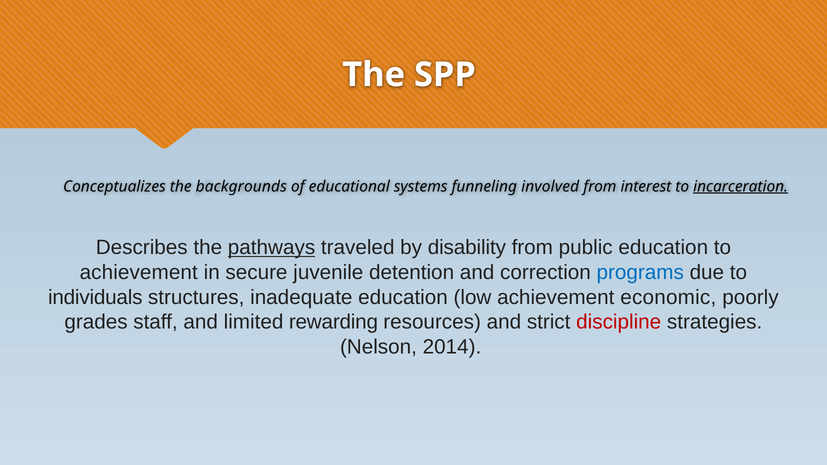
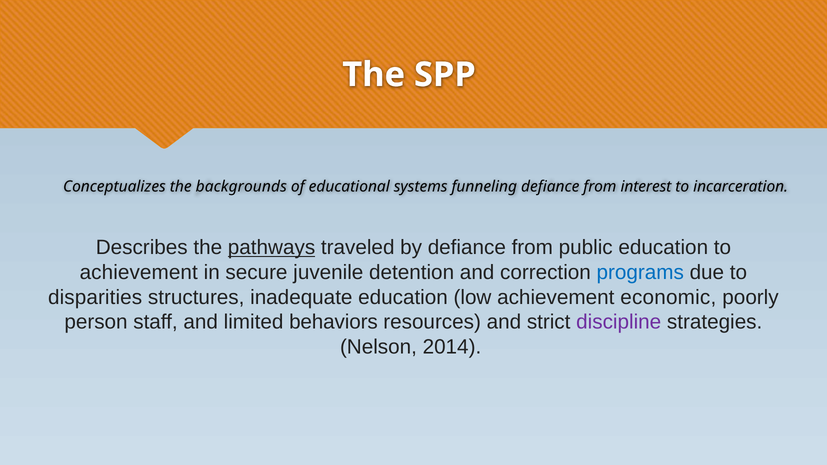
funneling involved: involved -> defiance
incarceration underline: present -> none
by disability: disability -> defiance
individuals: individuals -> disparities
grades: grades -> person
rewarding: rewarding -> behaviors
discipline colour: red -> purple
